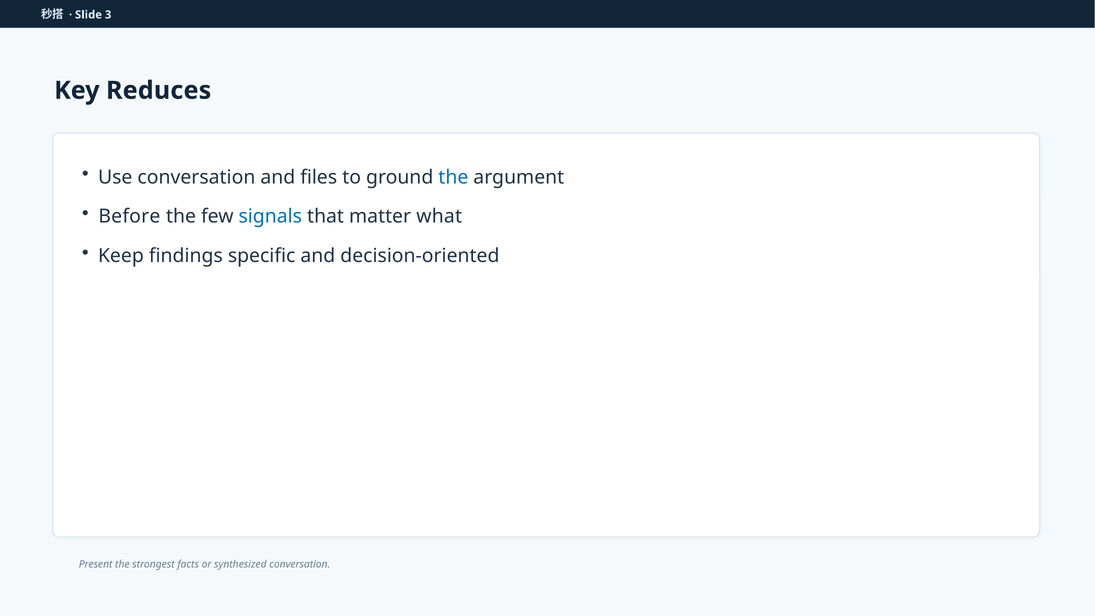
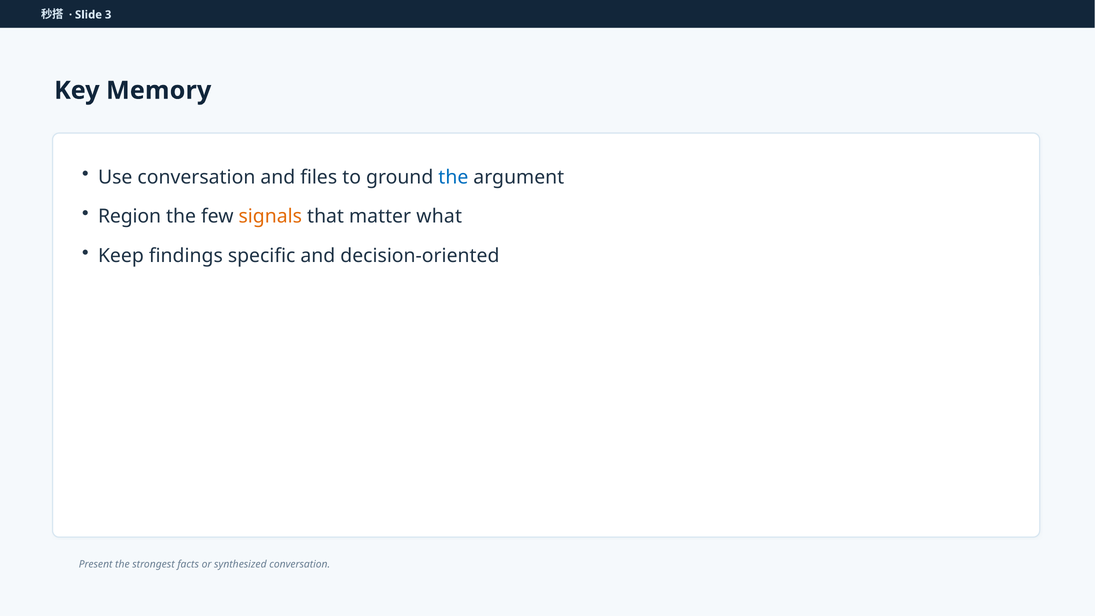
Reduces: Reduces -> Memory
Before: Before -> Region
signals colour: blue -> orange
